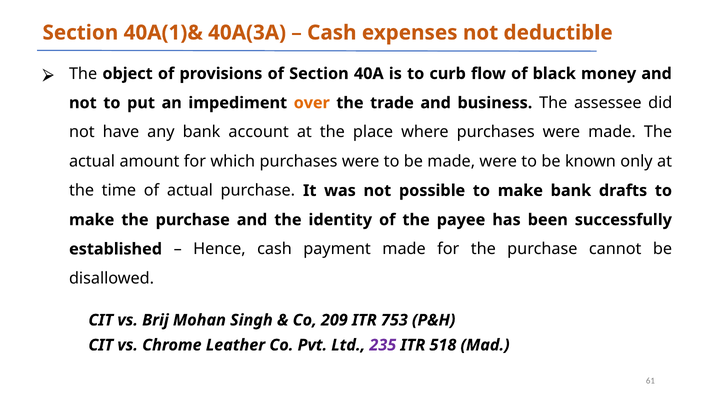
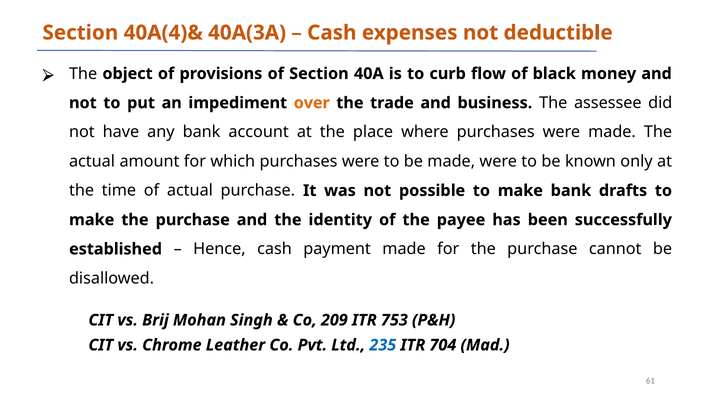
40A(1)&: 40A(1)& -> 40A(4)&
235 colour: purple -> blue
518: 518 -> 704
